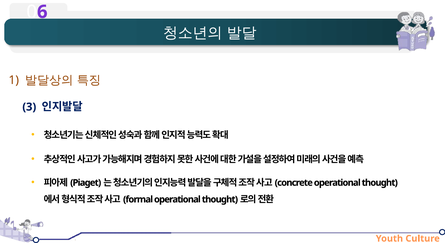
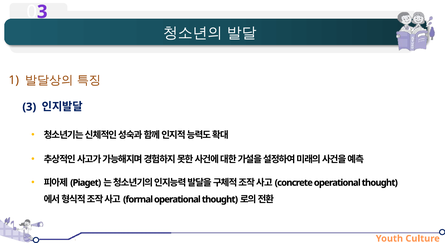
6 at (42, 12): 6 -> 3
